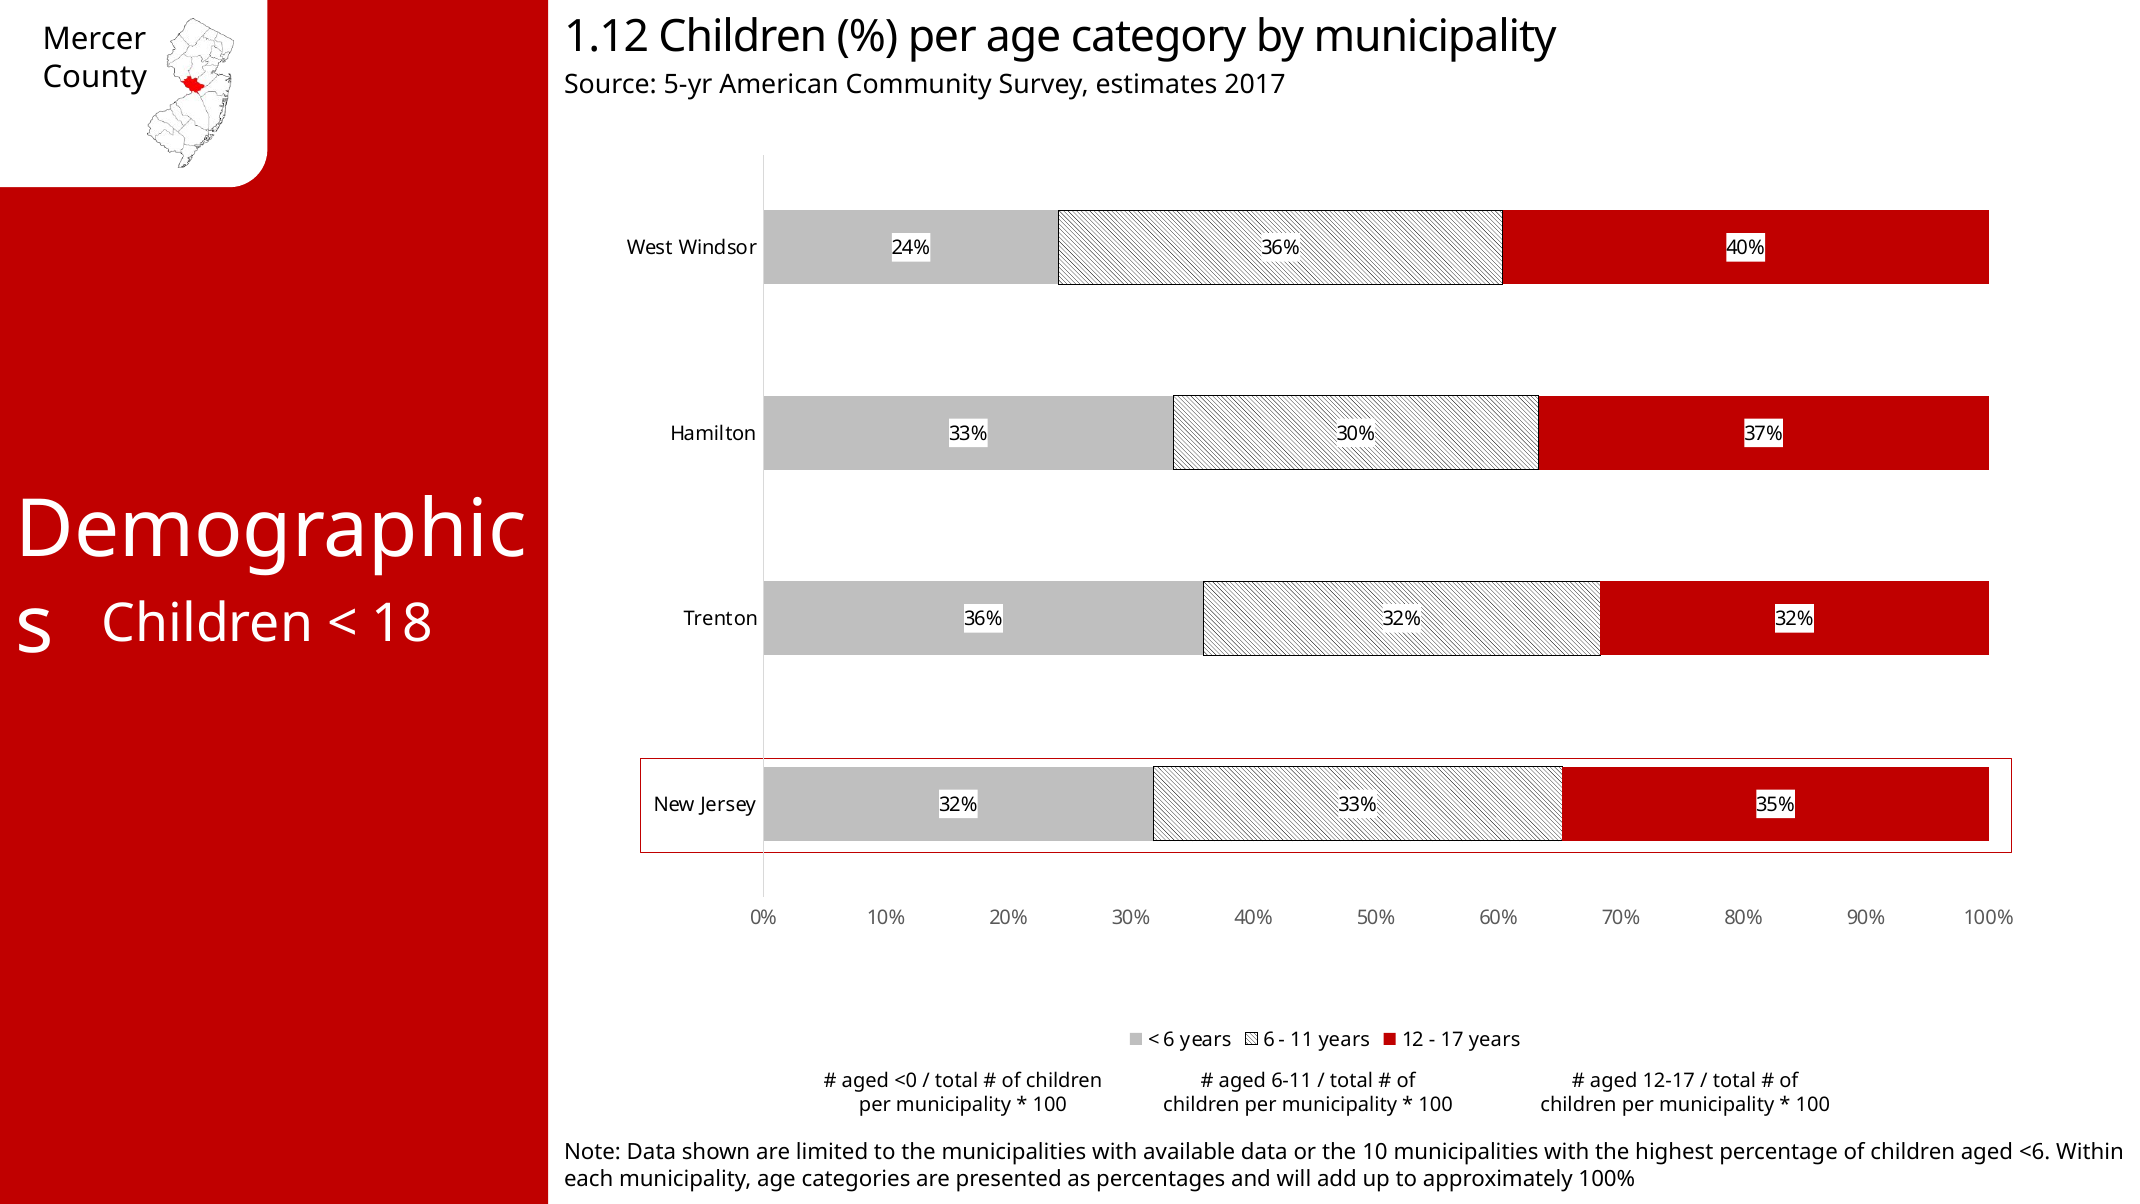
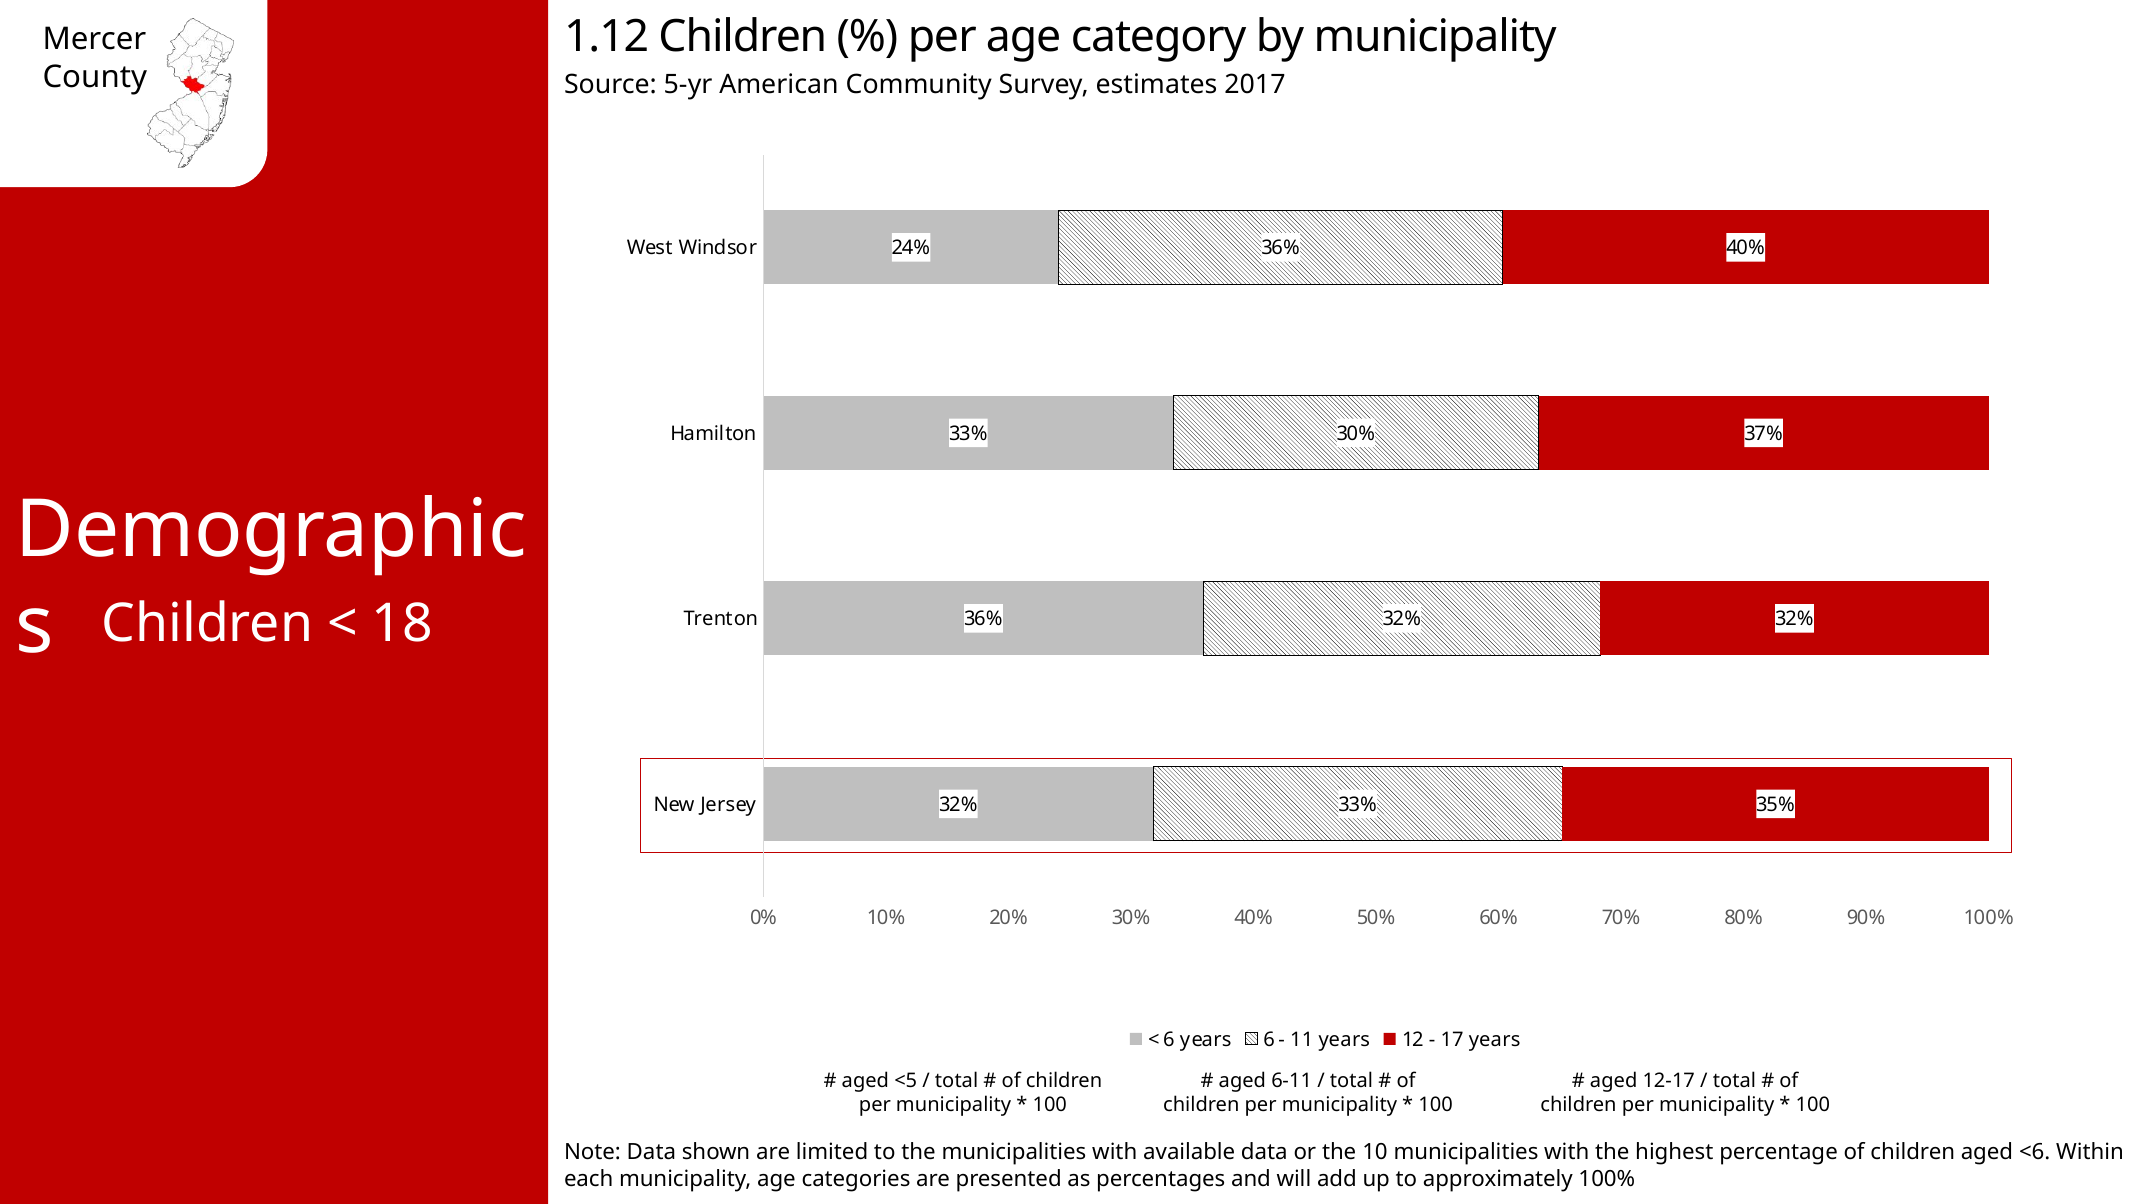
<0: <0 -> <5
